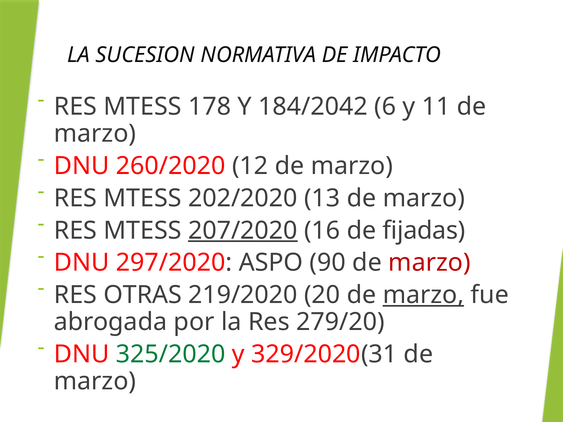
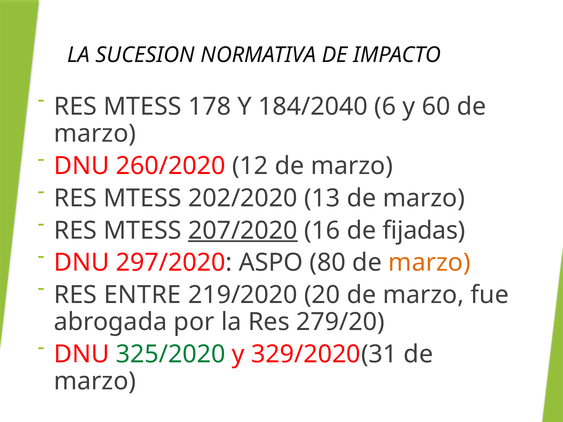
184/2042: 184/2042 -> 184/2040
11: 11 -> 60
90: 90 -> 80
marzo at (429, 263) colour: red -> orange
OTRAS: OTRAS -> ENTRE
marzo at (423, 295) underline: present -> none
